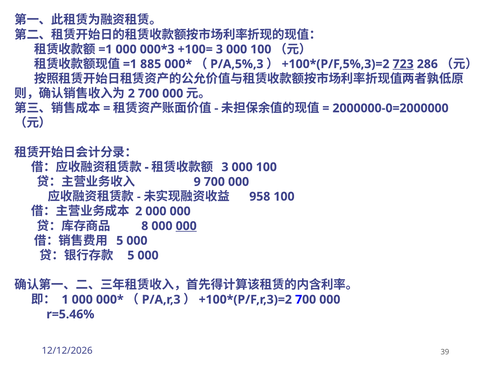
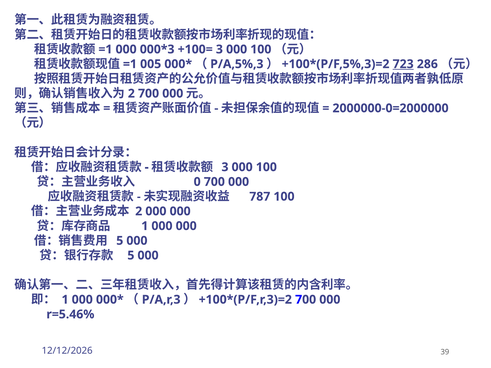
885: 885 -> 005
9: 9 -> 0
958: 958 -> 787
8 at (145, 226): 8 -> 1
000 at (186, 226) underline: present -> none
